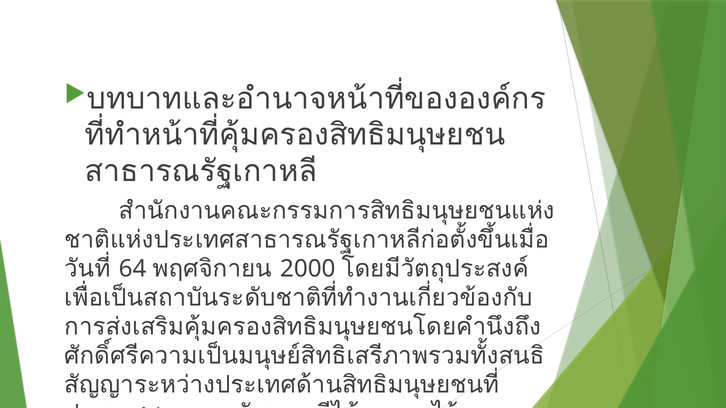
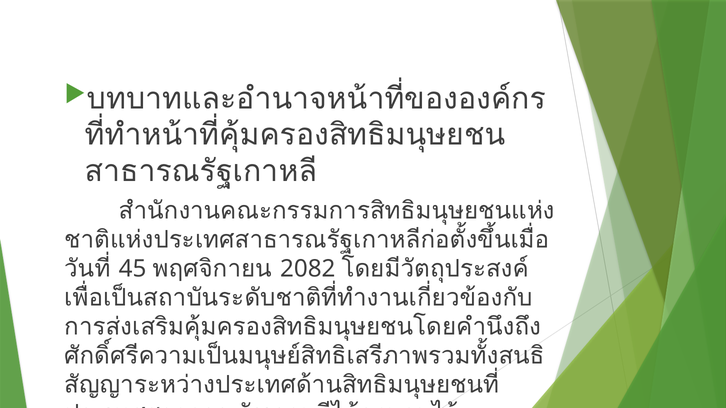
64: 64 -> 45
2000: 2000 -> 2082
